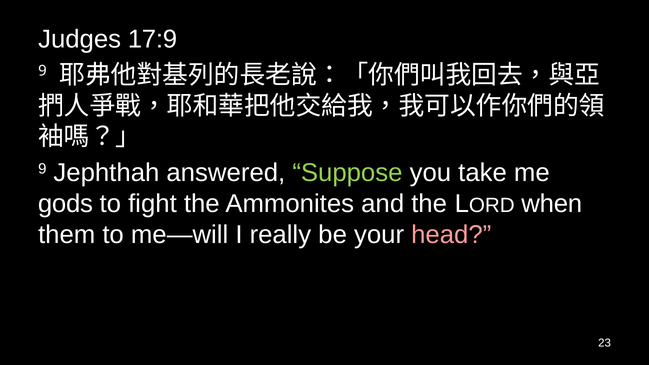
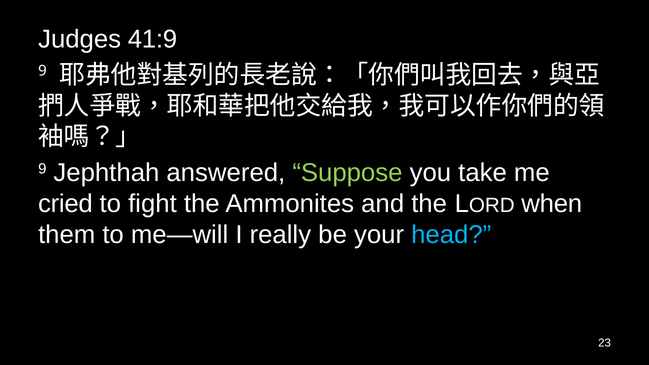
17:9: 17:9 -> 41:9
gods: gods -> cried
head colour: pink -> light blue
